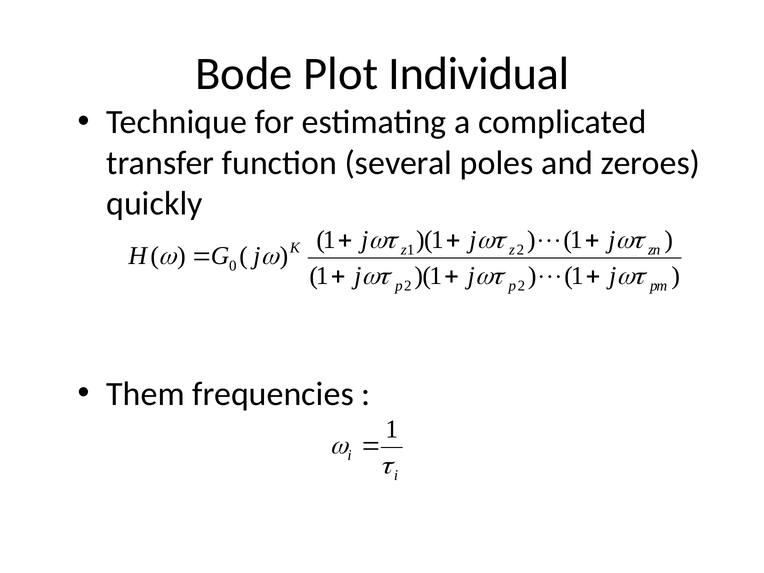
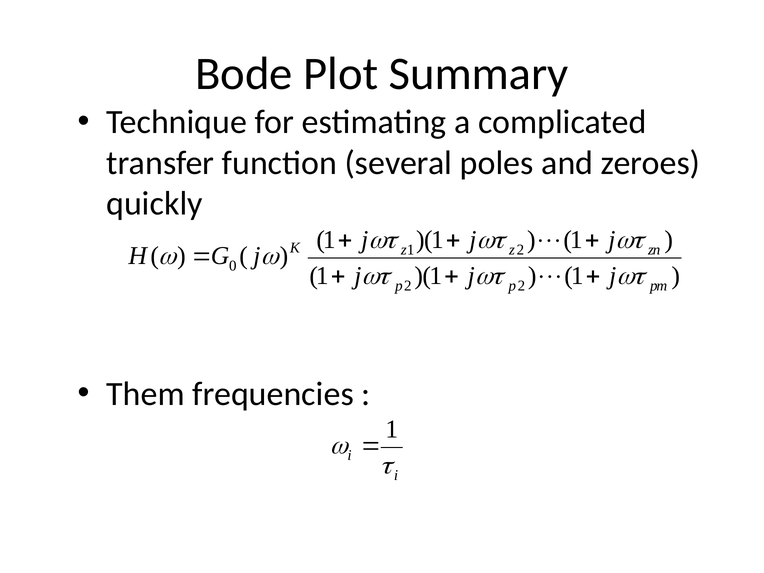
Individual: Individual -> Summary
